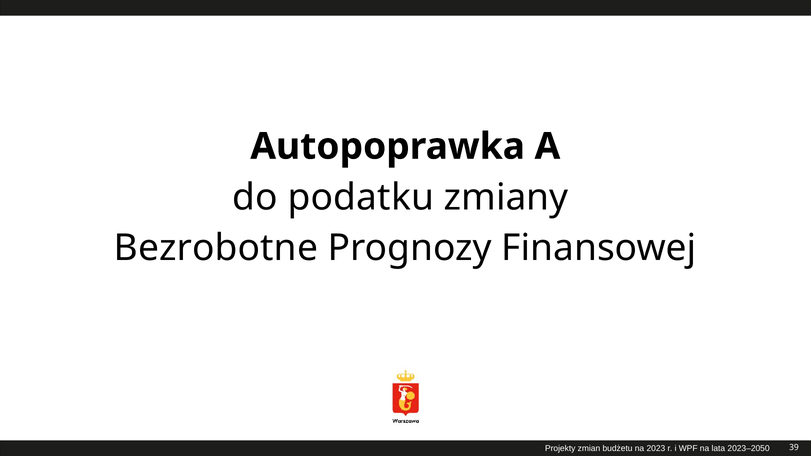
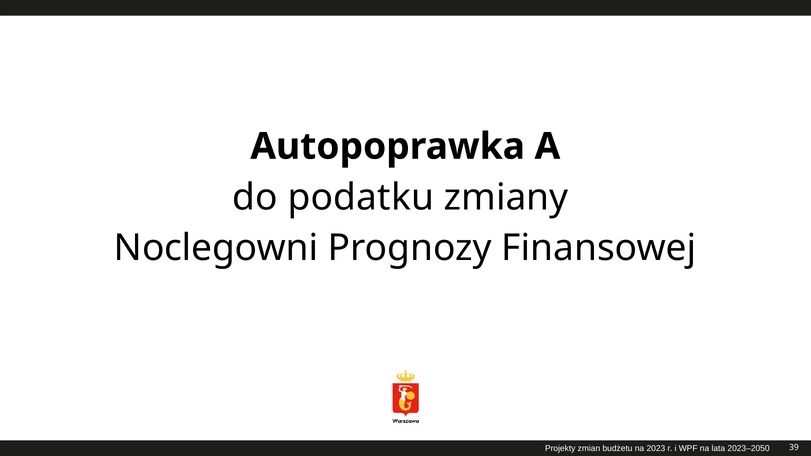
Bezrobotne: Bezrobotne -> Noclegowni
